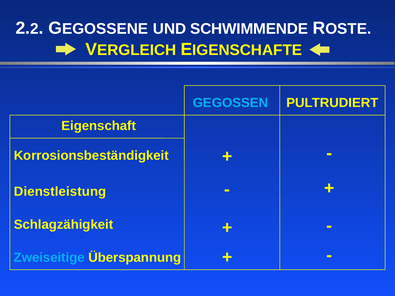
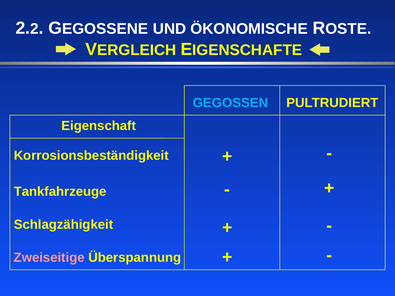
SCHWIMMENDE: SCHWIMMENDE -> ÖKONOMISCHE
Dienstleistung: Dienstleistung -> Tankfahrzeuge
Zweiseitige colour: light blue -> pink
